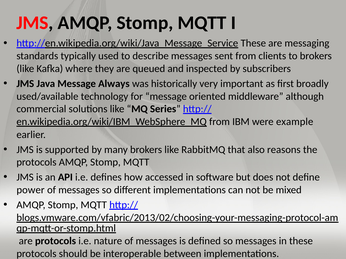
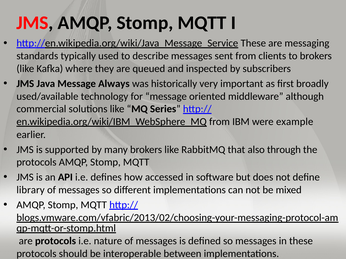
reasons: reasons -> through
power: power -> library
